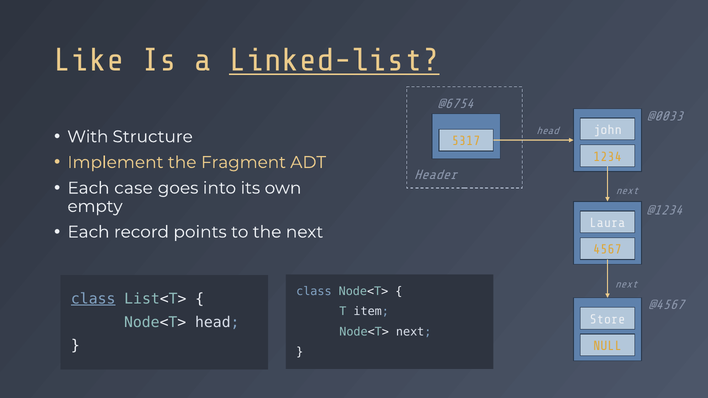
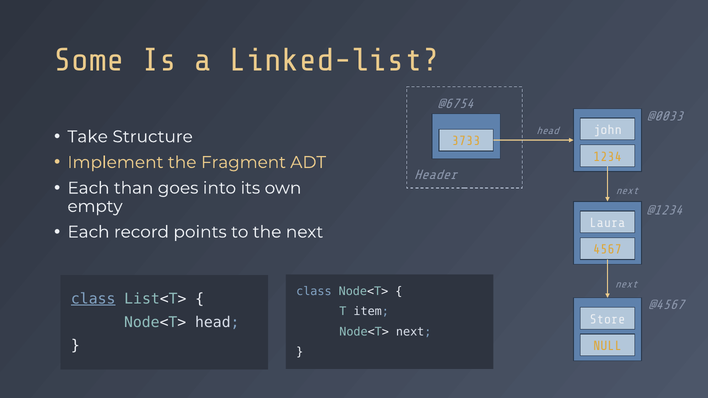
Like: Like -> Some
Linked-list underline: present -> none
With: With -> Take
5317: 5317 -> 3733
case: case -> than
